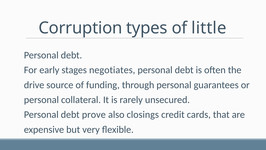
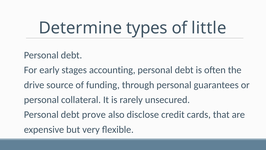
Corruption: Corruption -> Determine
negotiates: negotiates -> accounting
closings: closings -> disclose
